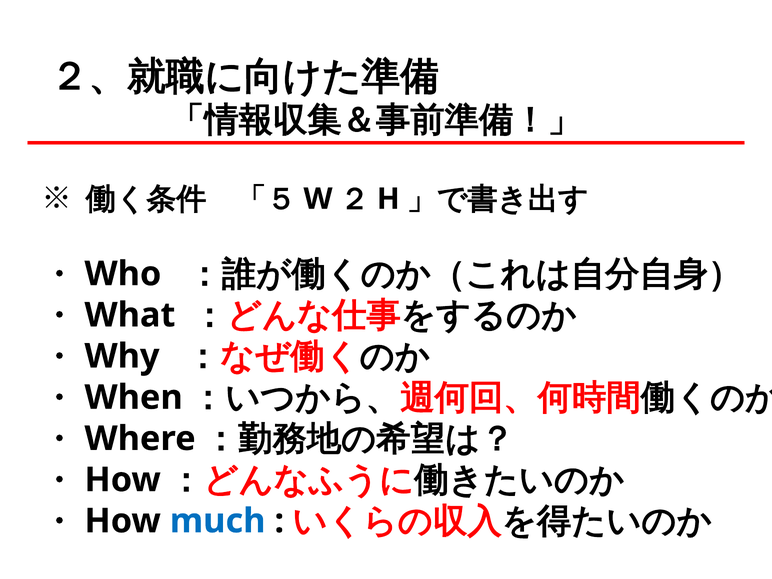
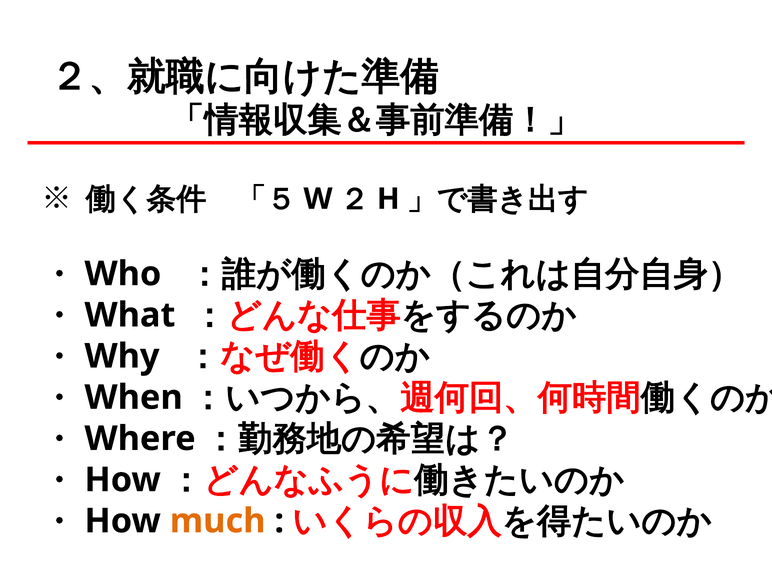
much colour: blue -> orange
